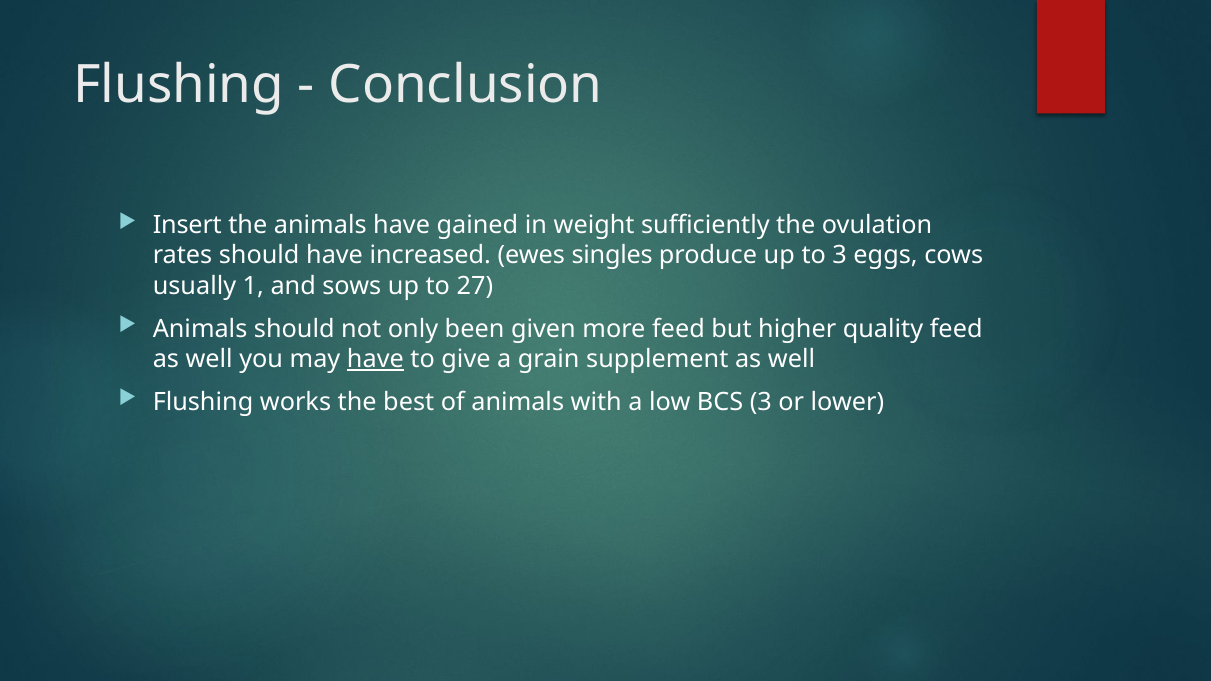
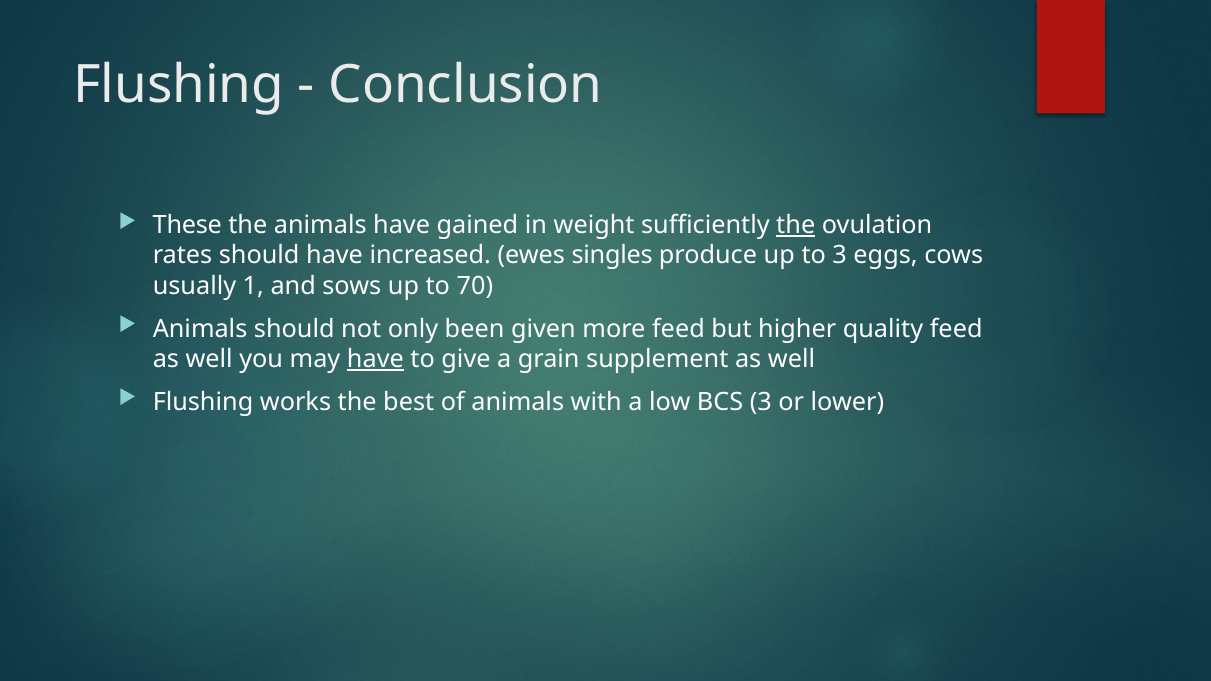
Insert: Insert -> These
the at (796, 225) underline: none -> present
27: 27 -> 70
